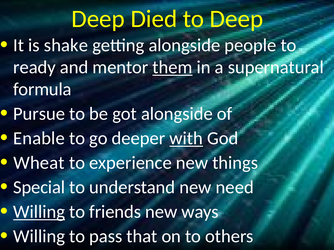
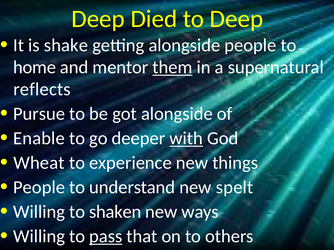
ready: ready -> home
formula: formula -> reflects
Special at (39, 188): Special -> People
need: need -> spelt
Willing at (39, 212) underline: present -> none
friends: friends -> shaken
pass underline: none -> present
